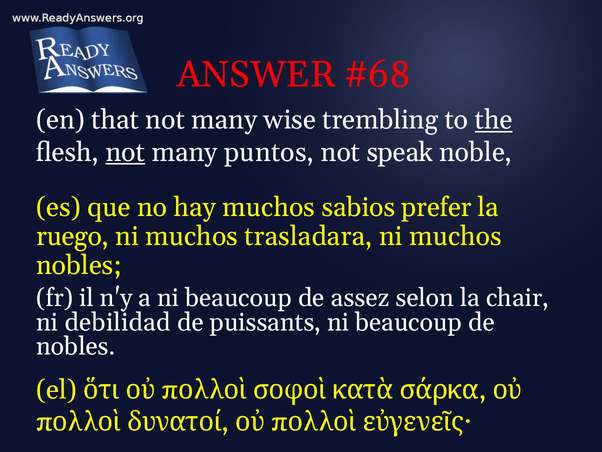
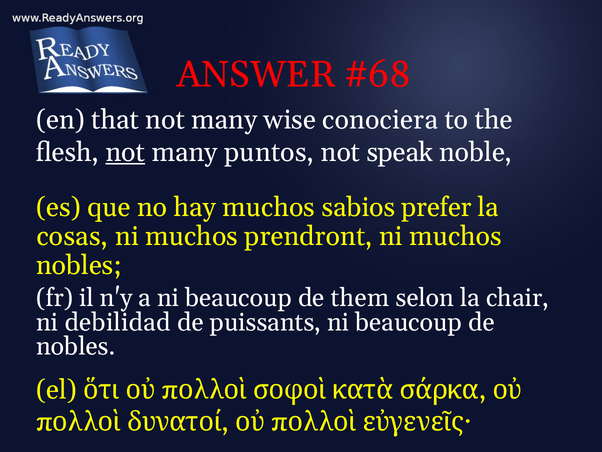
trembling: trembling -> conociera
the underline: present -> none
ruego: ruego -> cosas
trasladara: trasladara -> prendront
assez: assez -> them
